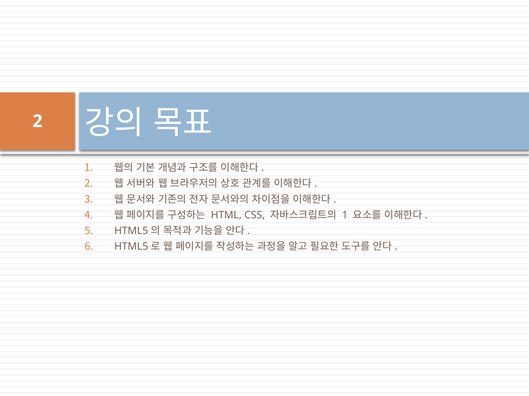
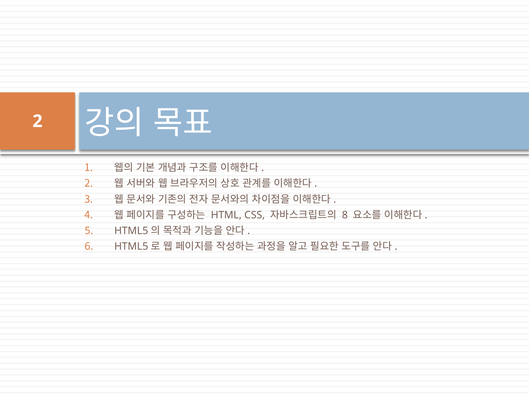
1 at (345, 215): 1 -> 8
